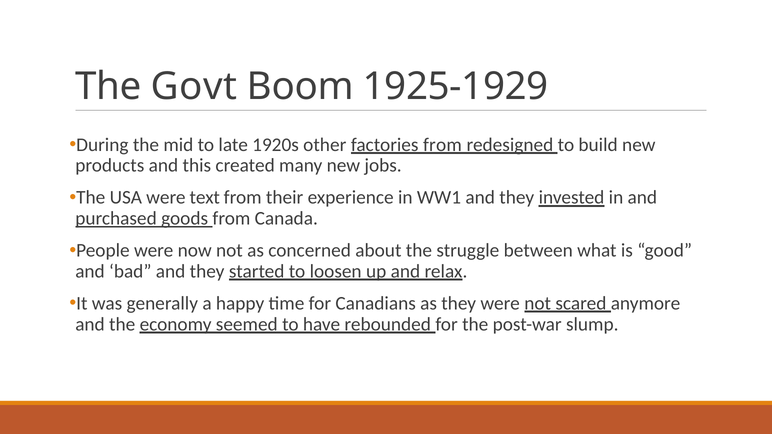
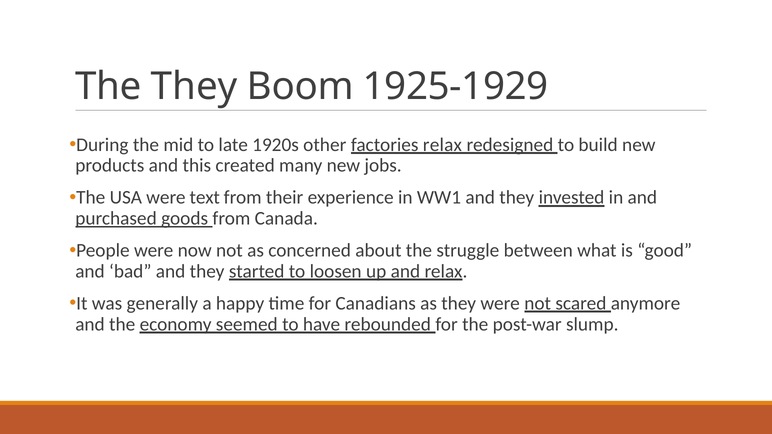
The Govt: Govt -> They
factories from: from -> relax
